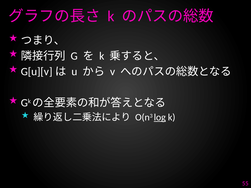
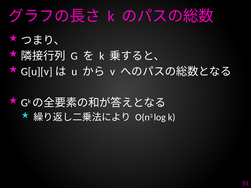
log underline: present -> none
